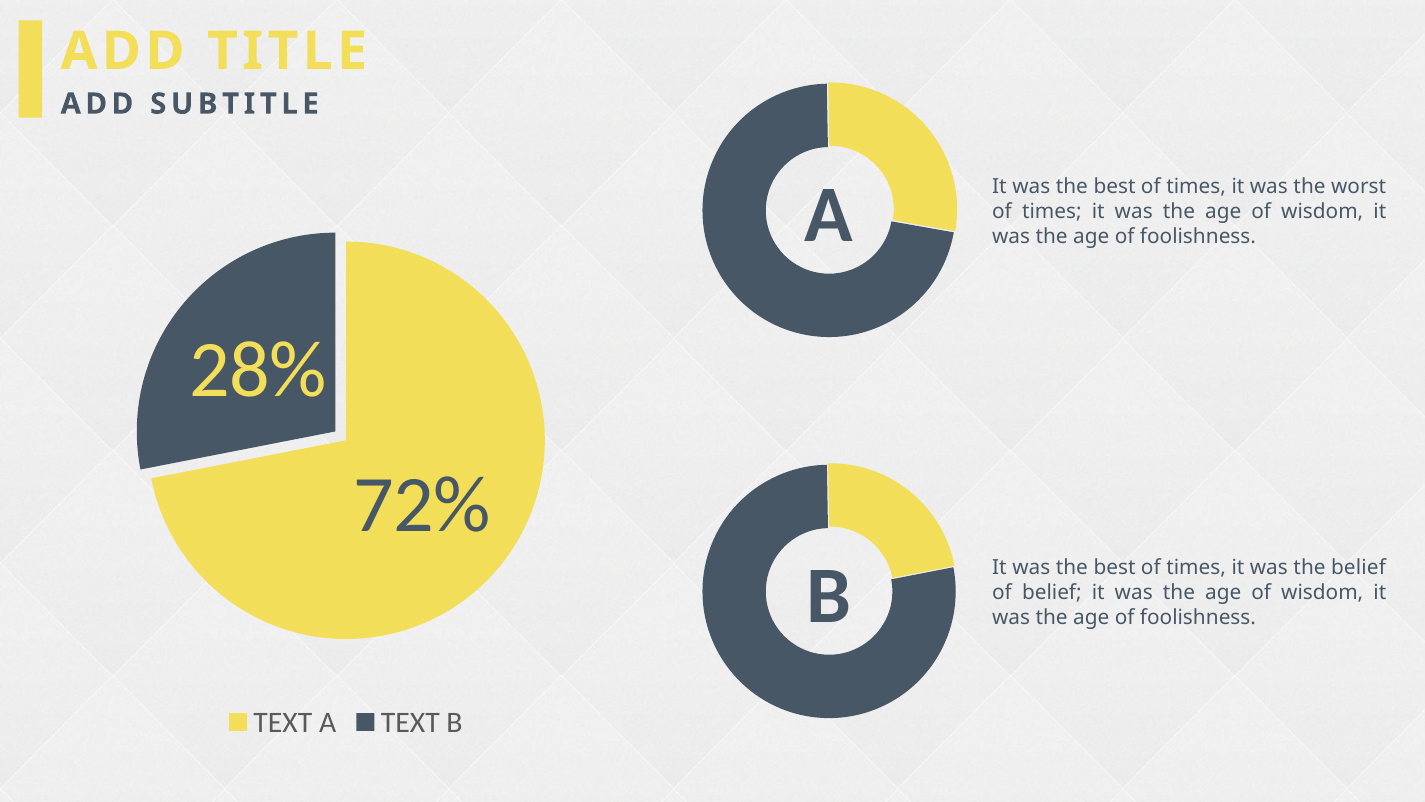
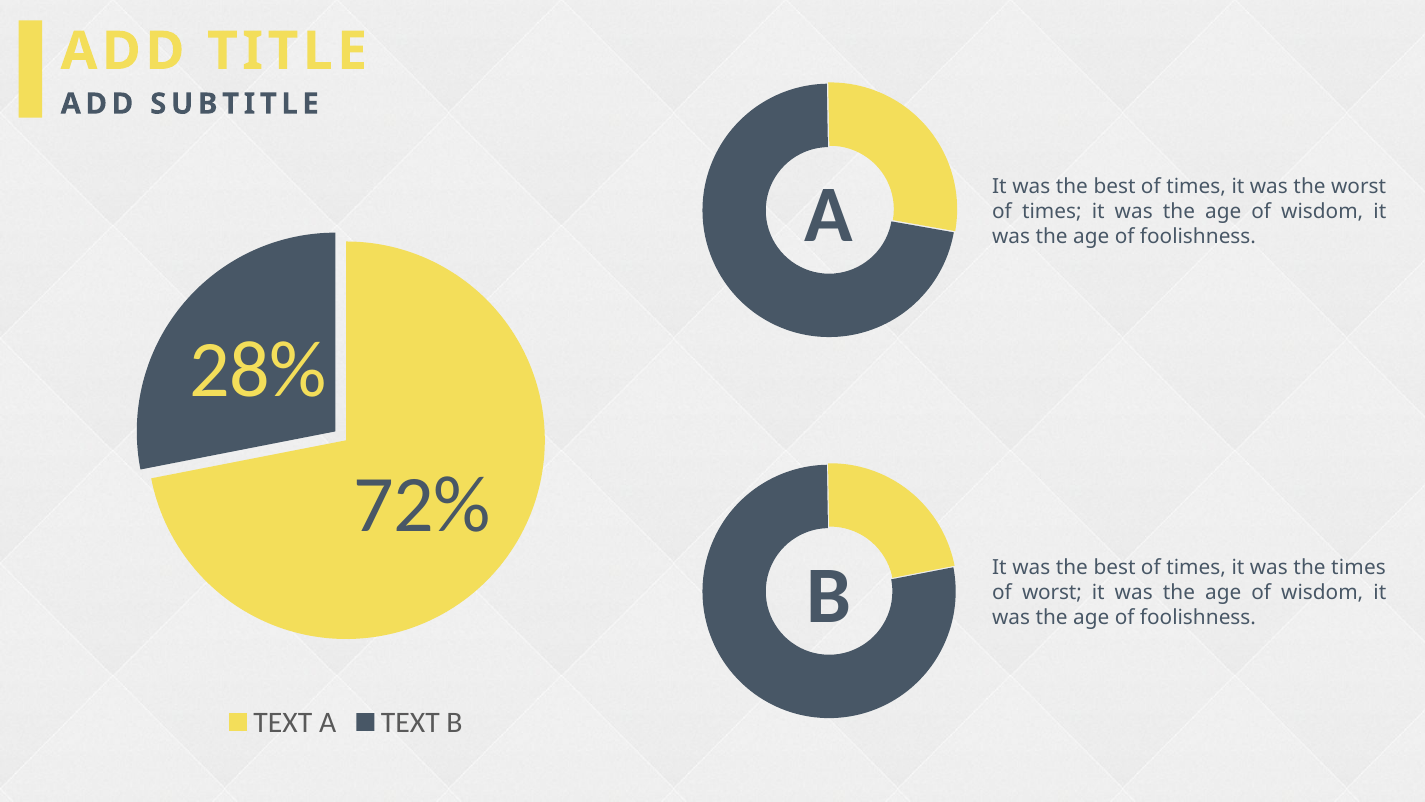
the belief: belief -> times
of belief: belief -> worst
